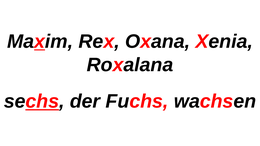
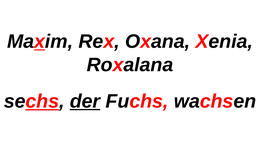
der underline: none -> present
